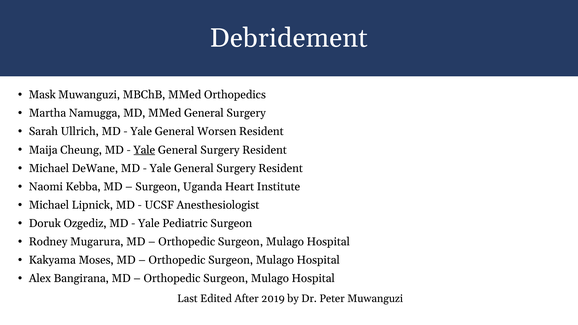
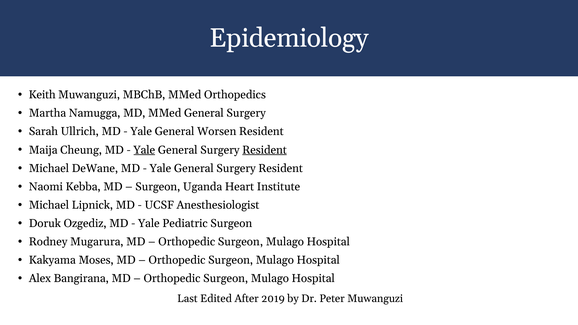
Debridement: Debridement -> Epidemiology
Mask: Mask -> Keith
Resident at (265, 150) underline: none -> present
